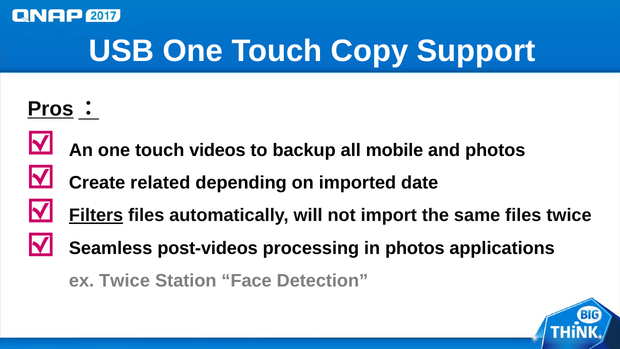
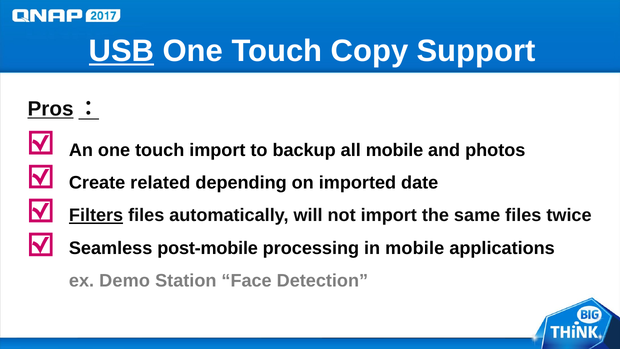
USB underline: none -> present
touch videos: videos -> import
post-videos: post-videos -> post-mobile
in photos: photos -> mobile
ex Twice: Twice -> Demo
